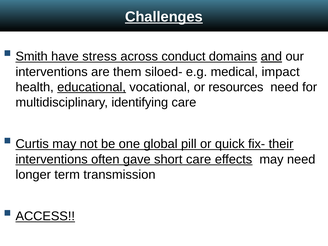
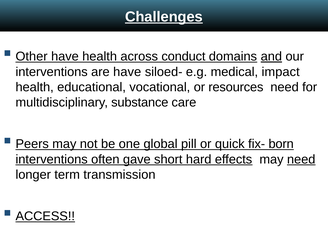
Smith: Smith -> Other
have stress: stress -> health
are them: them -> have
educational underline: present -> none
identifying: identifying -> substance
Curtis: Curtis -> Peers
their: their -> born
short care: care -> hard
need at (301, 159) underline: none -> present
